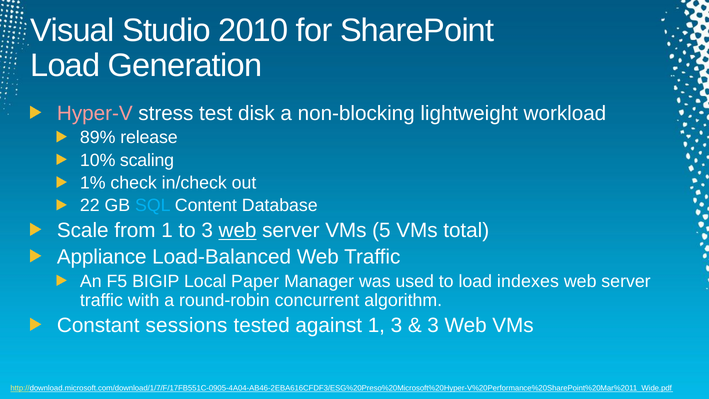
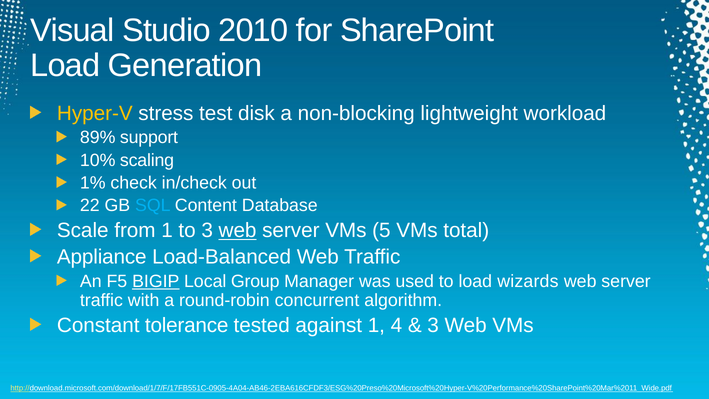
Hyper-V colour: pink -> yellow
release: release -> support
BIGIP underline: none -> present
Paper: Paper -> Group
indexes: indexes -> wizards
sessions: sessions -> tolerance
1 3: 3 -> 4
